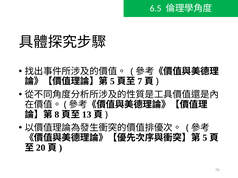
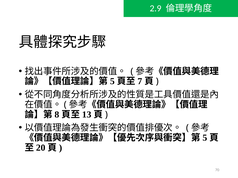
6.5: 6.5 -> 2.9
